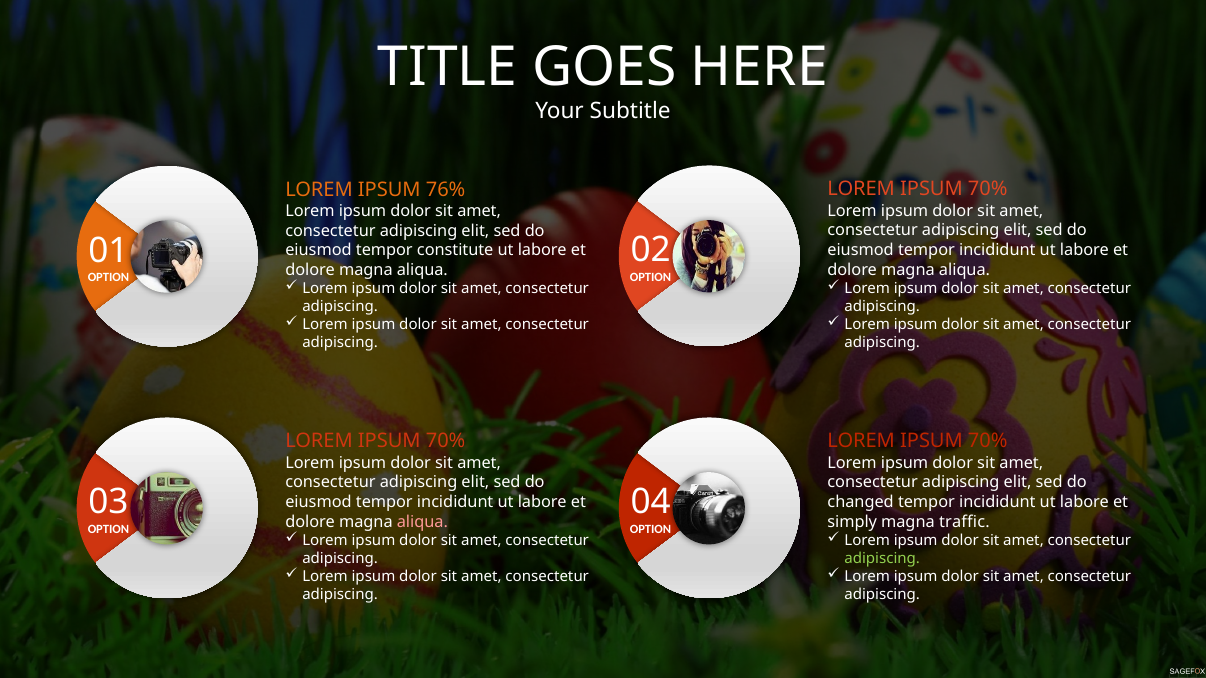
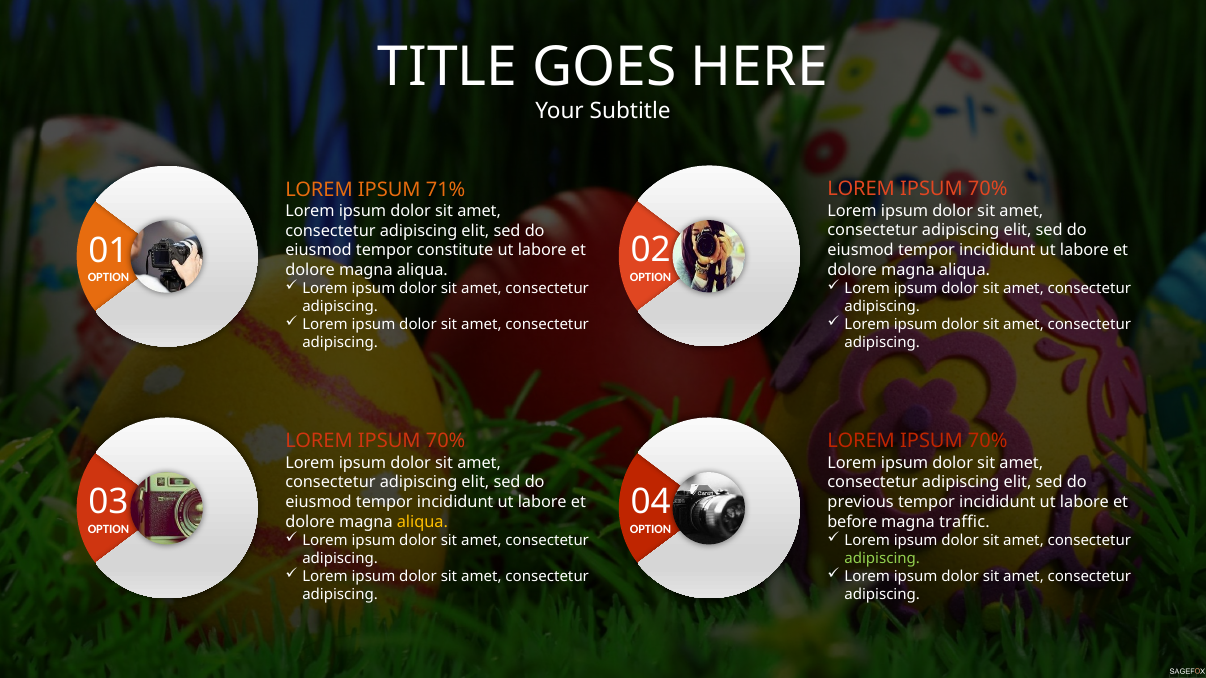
76%: 76% -> 71%
changed: changed -> previous
aliqua at (422, 522) colour: pink -> yellow
simply: simply -> before
